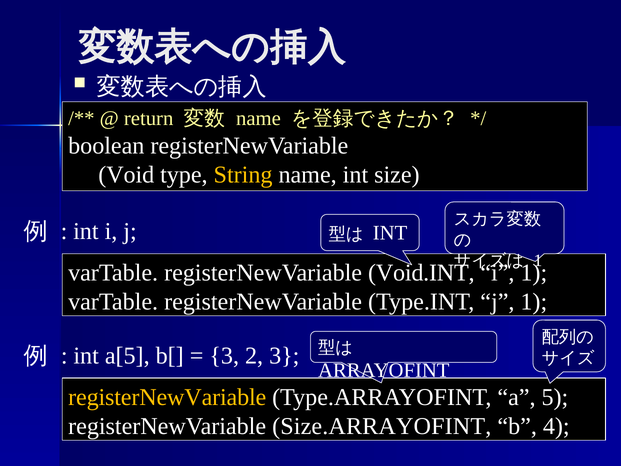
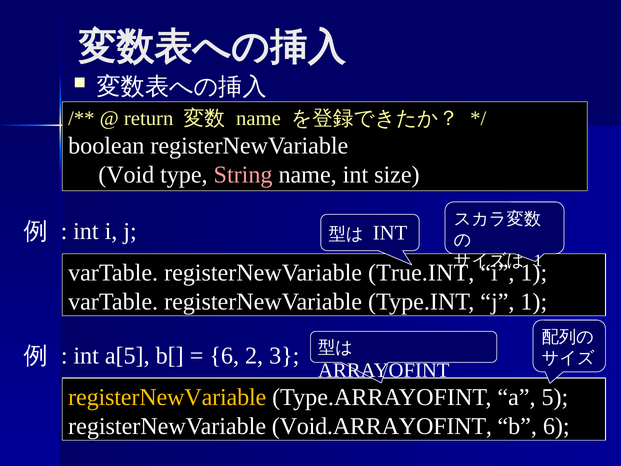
String colour: yellow -> pink
Void.INT: Void.INT -> True.INT
3 at (224, 356): 3 -> 6
Size.ARRAYOFINT: Size.ARRAYOFINT -> Void.ARRAYOFINT
b 4: 4 -> 6
